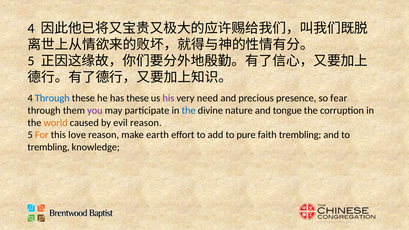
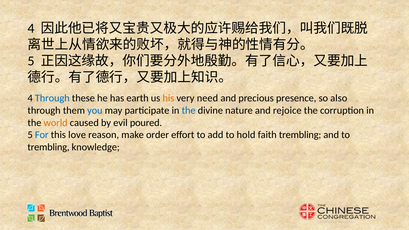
has these: these -> earth
his colour: purple -> orange
fear: fear -> also
you colour: purple -> blue
tongue: tongue -> rejoice
evil reason: reason -> poured
For colour: orange -> blue
earth: earth -> order
pure: pure -> hold
